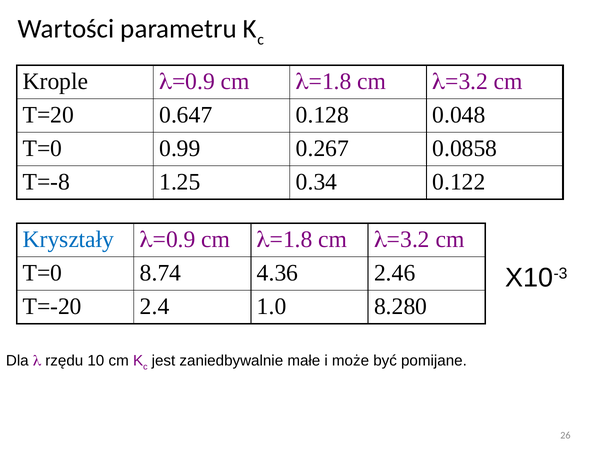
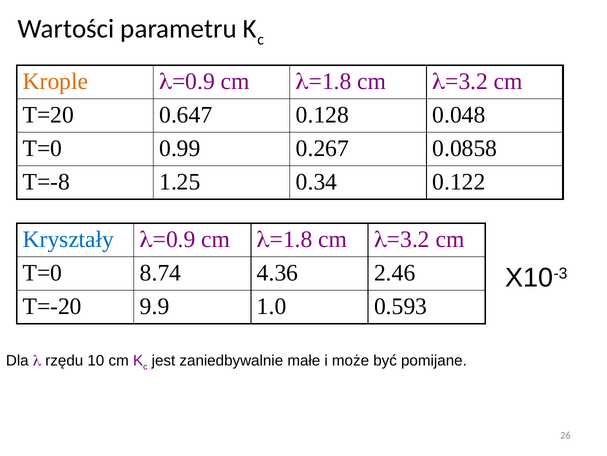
Krople colour: black -> orange
2.4: 2.4 -> 9.9
8.280: 8.280 -> 0.593
